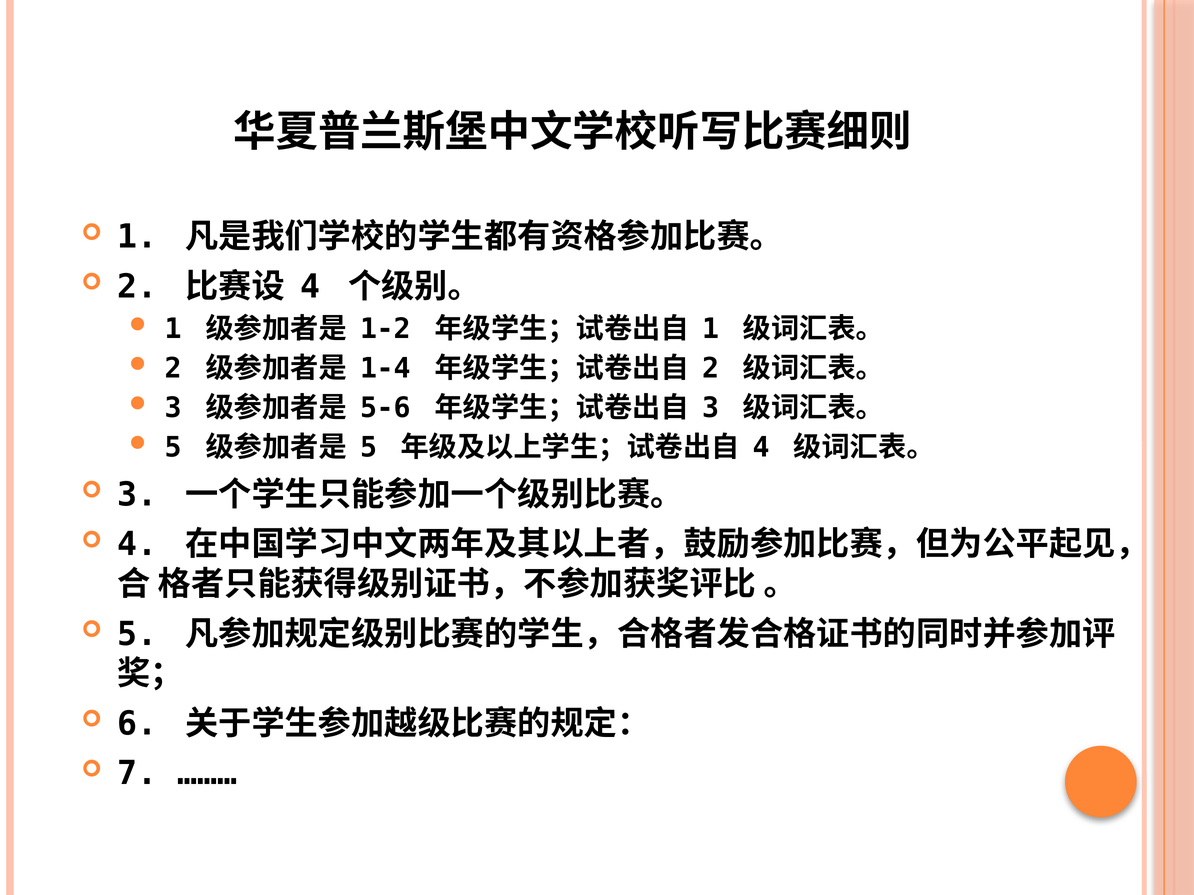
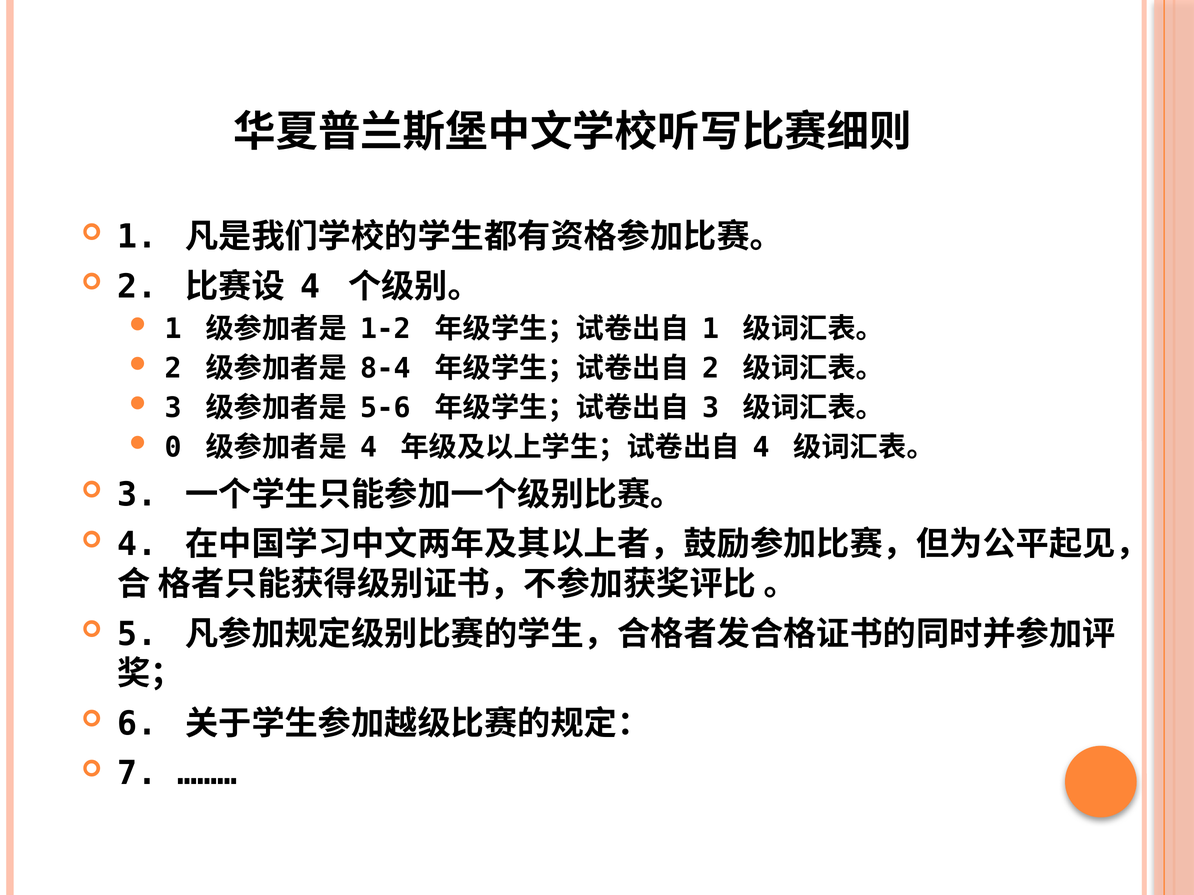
1-4: 1-4 -> 8-4
5 at (173, 448): 5 -> 0
5 at (369, 448): 5 -> 4
